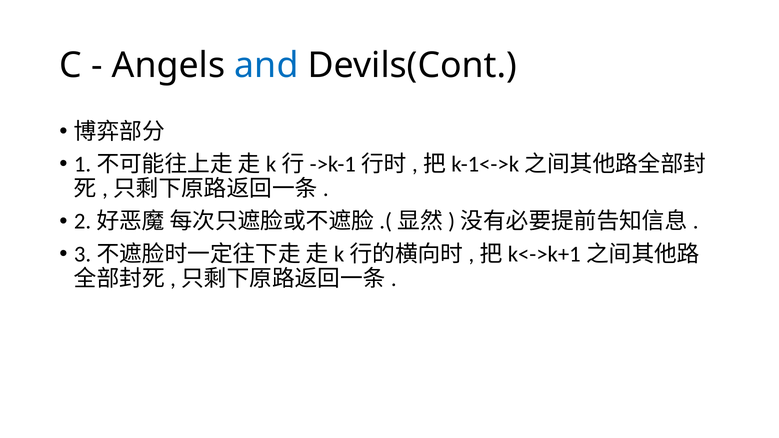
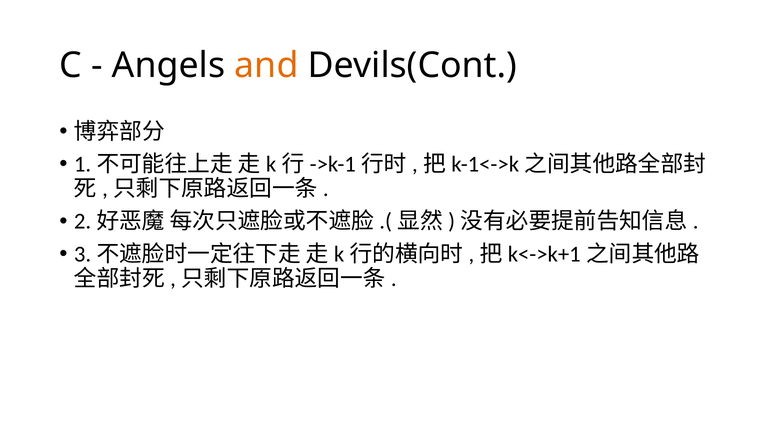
and colour: blue -> orange
